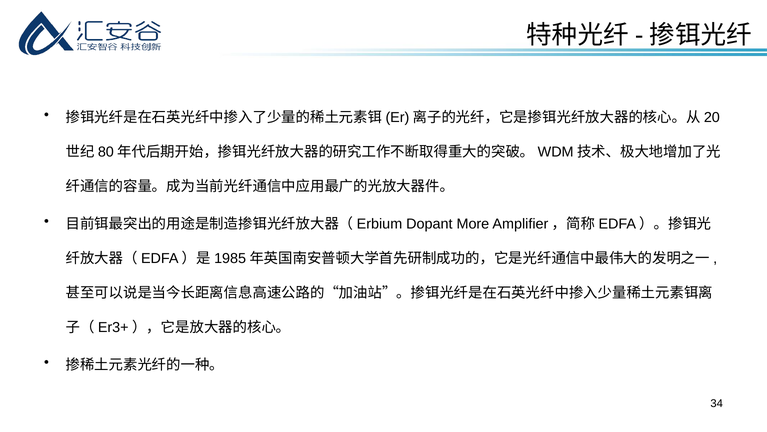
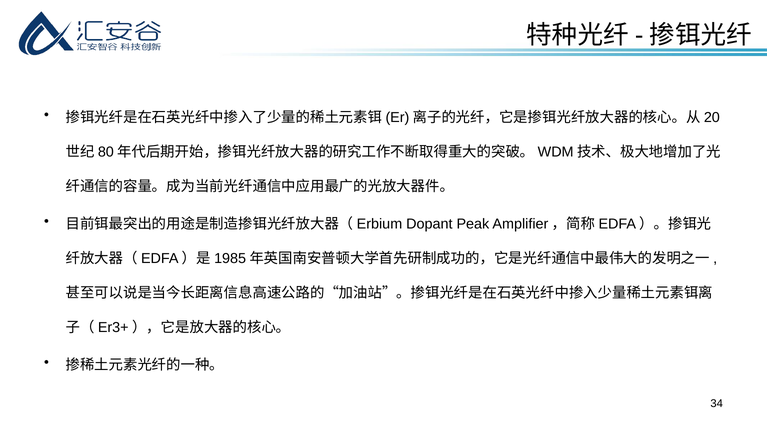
More: More -> Peak
